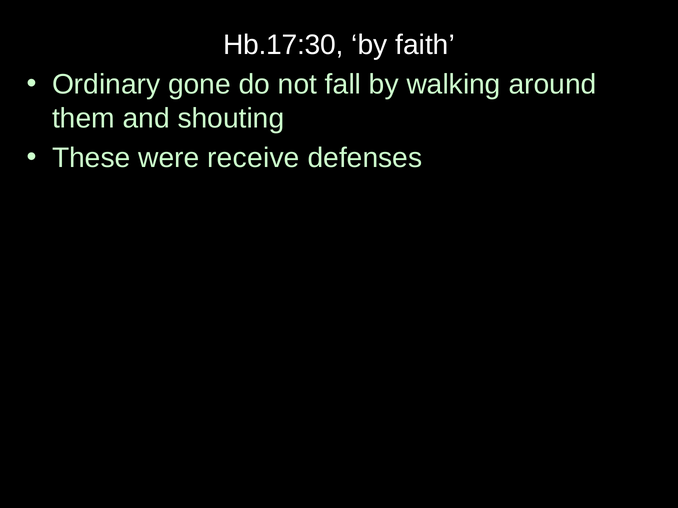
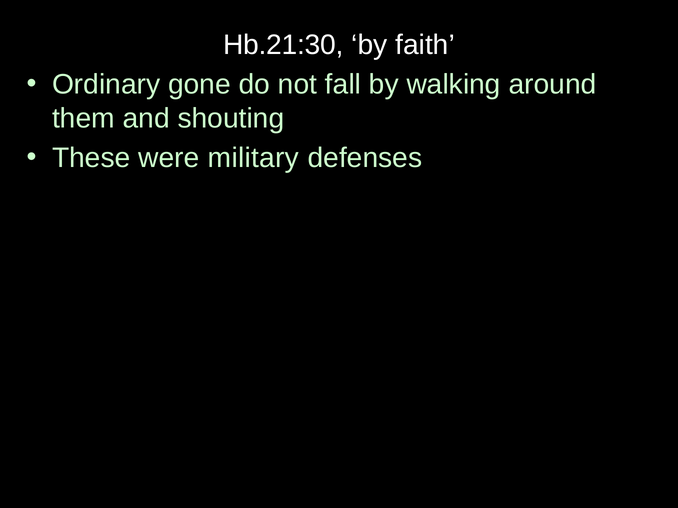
Hb.17:30: Hb.17:30 -> Hb.21:30
receive: receive -> military
